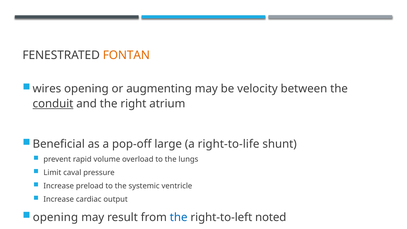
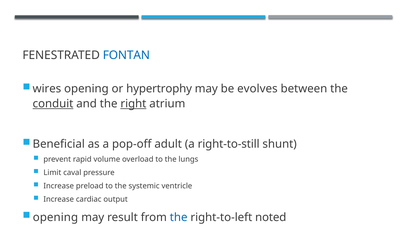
FONTAN colour: orange -> blue
augmenting: augmenting -> hypertrophy
velocity: velocity -> evolves
right underline: none -> present
large: large -> adult
right-to-life: right-to-life -> right-to-still
